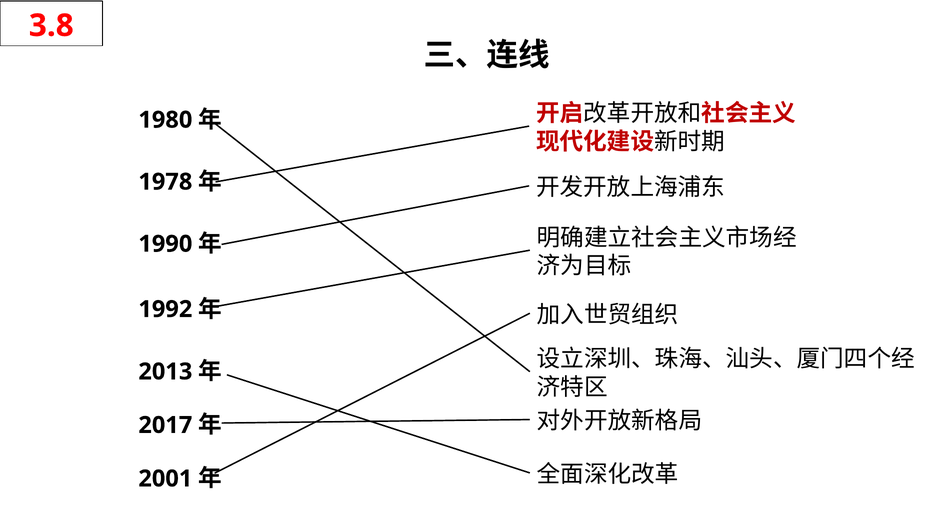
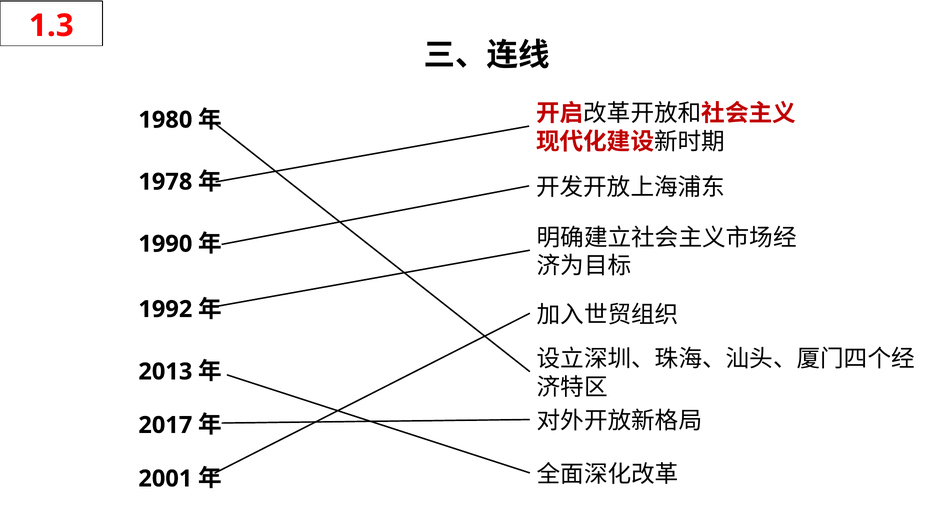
3.8: 3.8 -> 1.3
